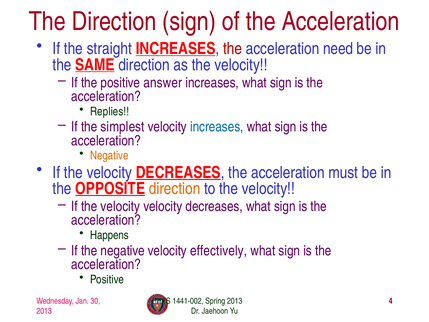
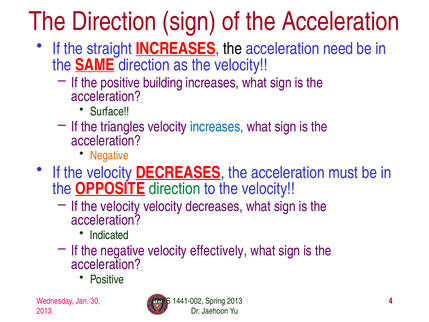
the at (233, 49) colour: red -> black
answer: answer -> building
Replies: Replies -> Surface
simplest: simplest -> triangles
direction at (175, 189) colour: orange -> green
Happens: Happens -> Indicated
